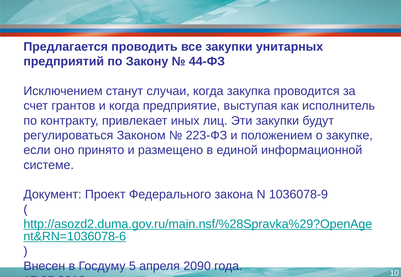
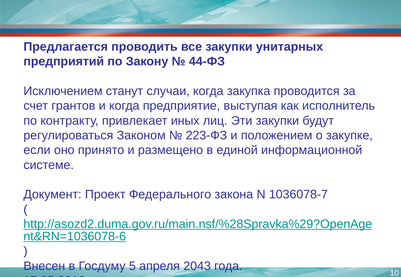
1036078-9: 1036078-9 -> 1036078-7
2090: 2090 -> 2043
